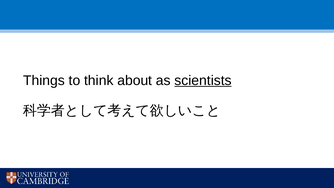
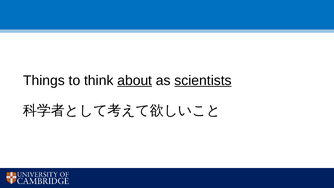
about underline: none -> present
